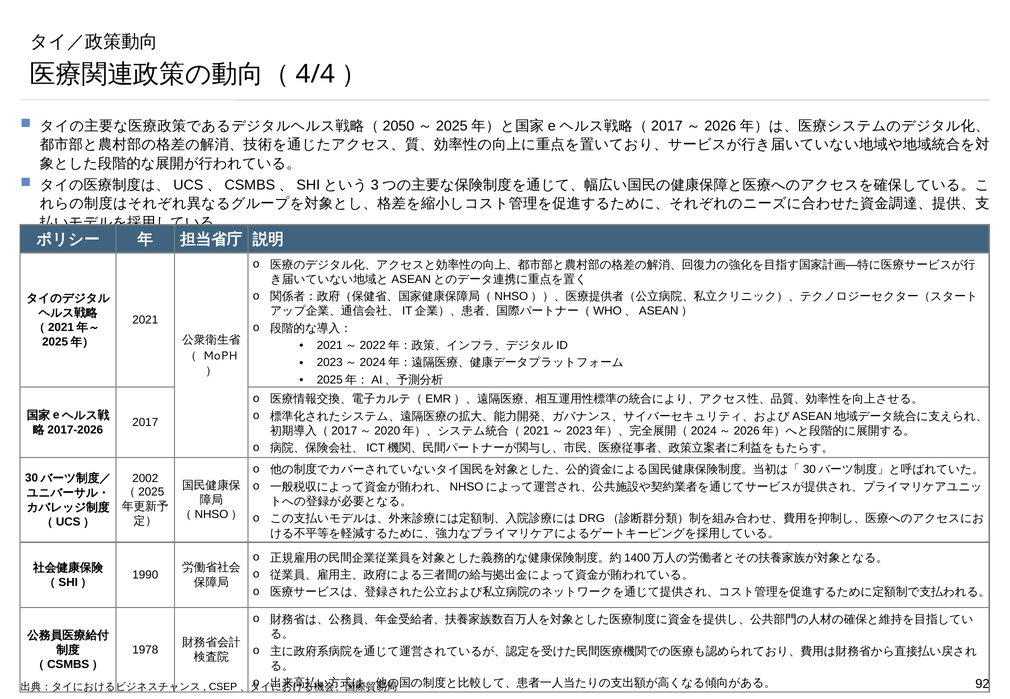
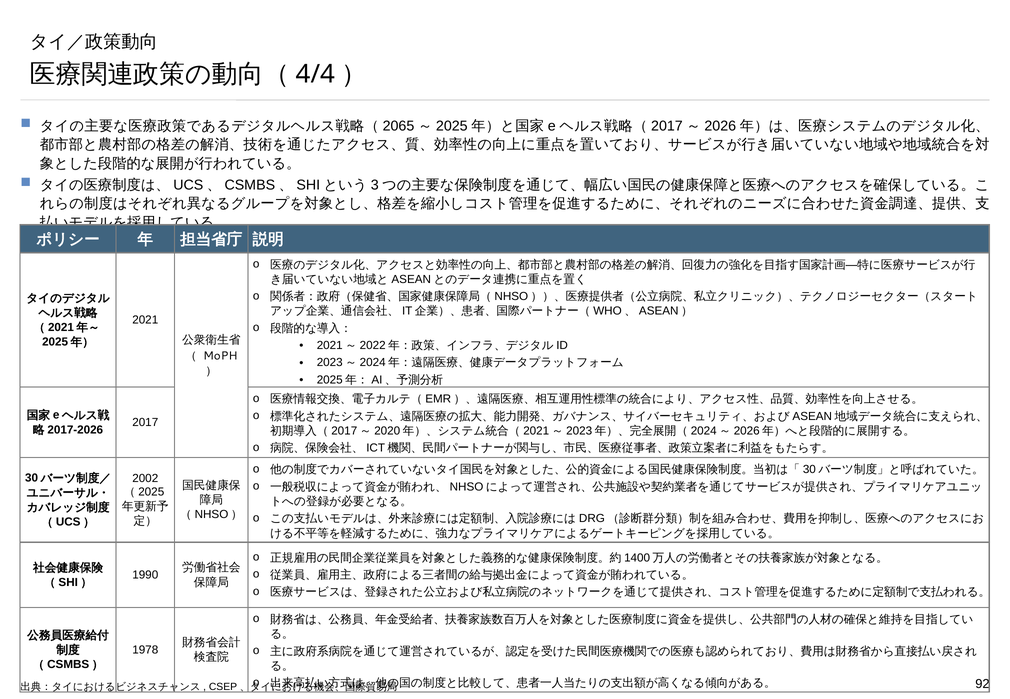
2050: 2050 -> 2065
